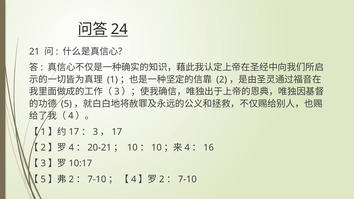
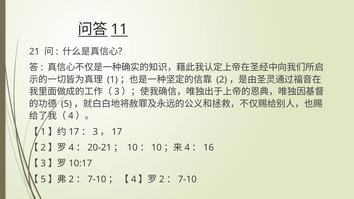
24: 24 -> 11
